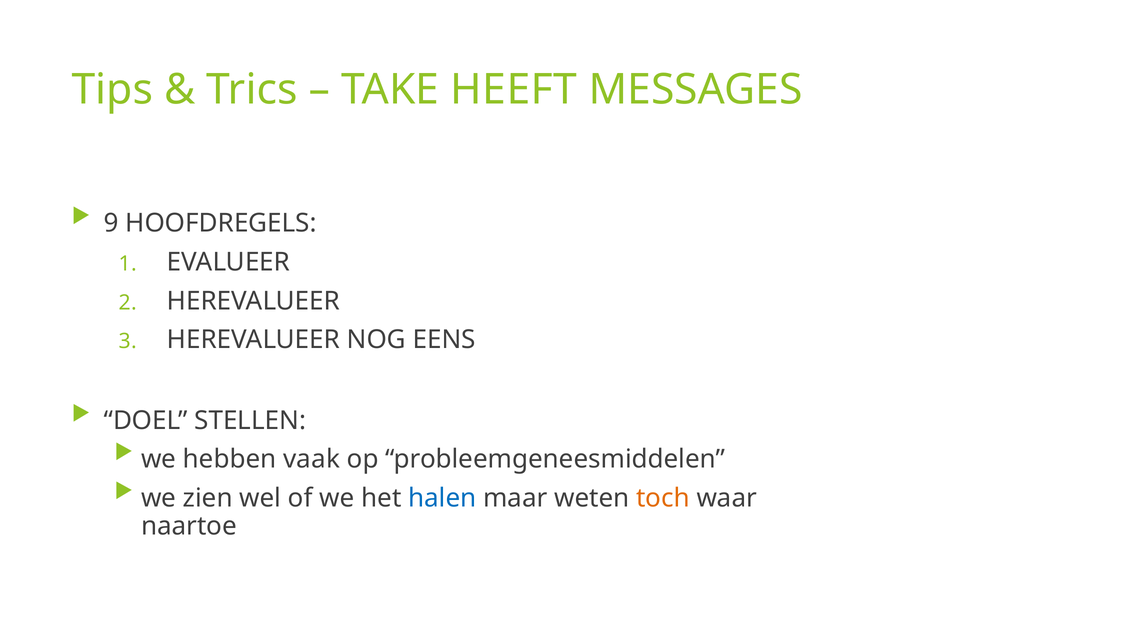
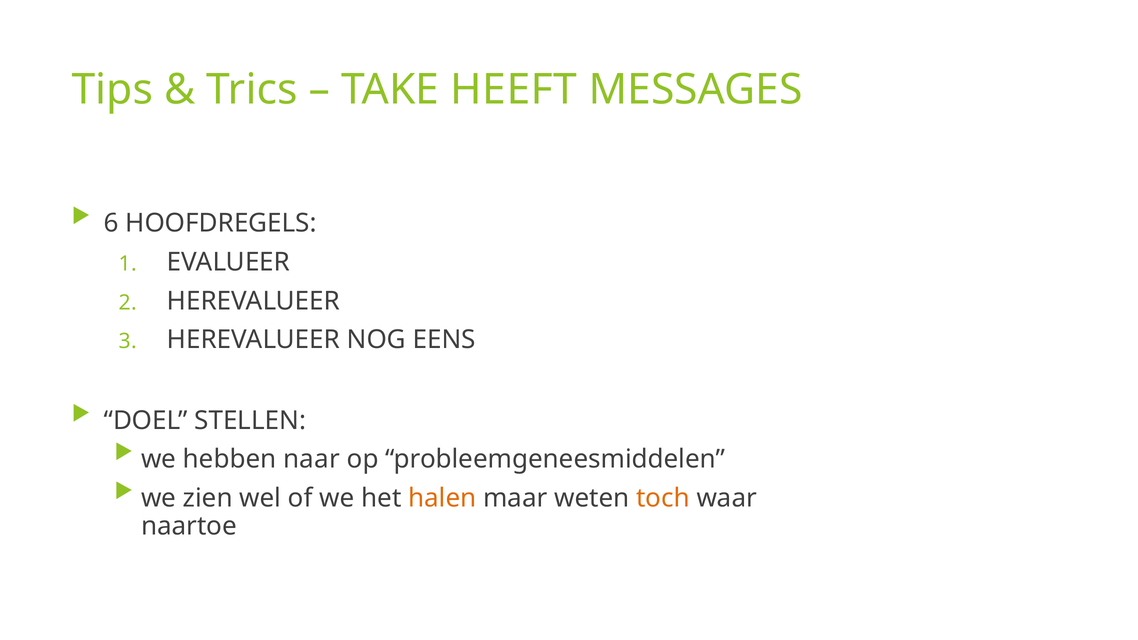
9: 9 -> 6
vaak: vaak -> naar
halen colour: blue -> orange
